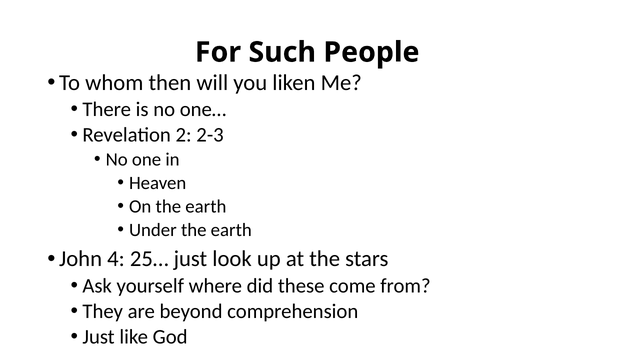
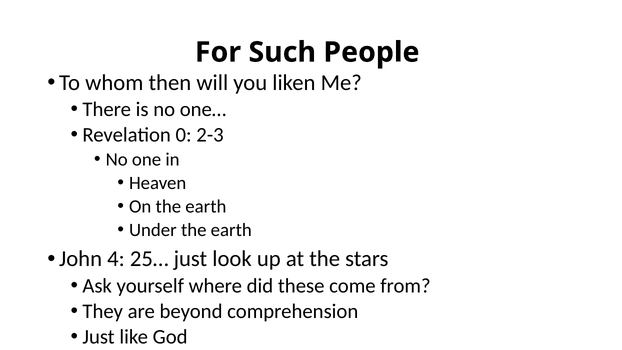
2: 2 -> 0
